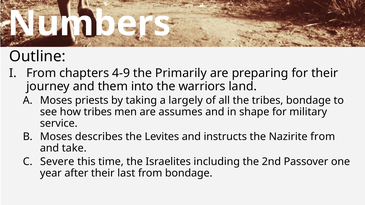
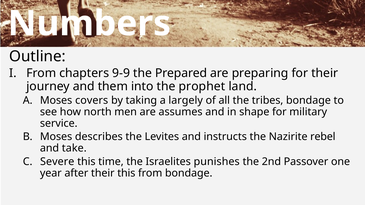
4-9: 4-9 -> 9-9
Primarily: Primarily -> Prepared
warriors: warriors -> prophet
priests: priests -> covers
how tribes: tribes -> north
Nazirite from: from -> rebel
including: including -> punishes
their last: last -> this
